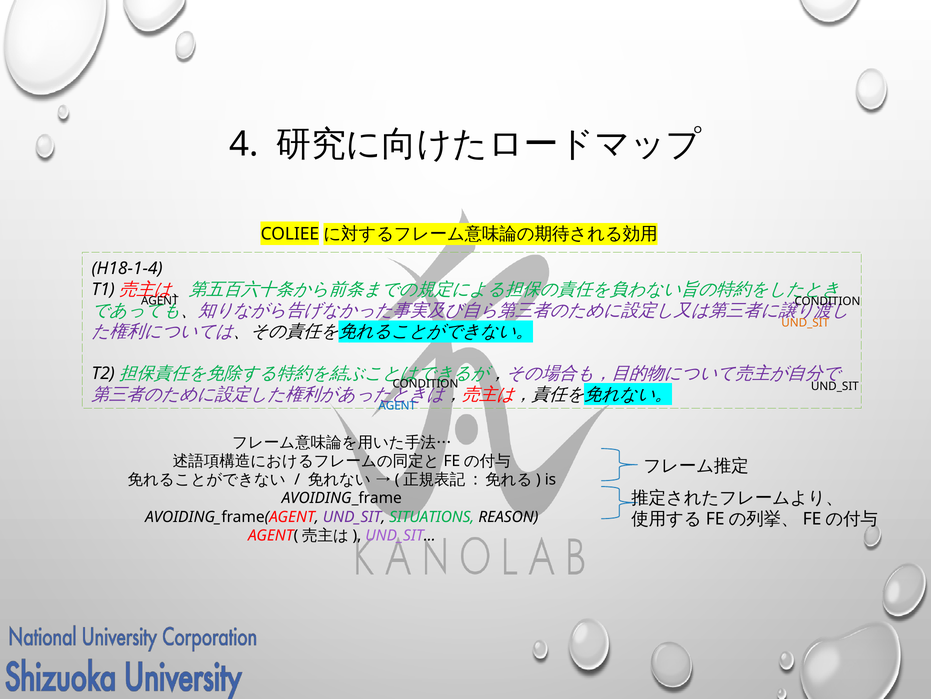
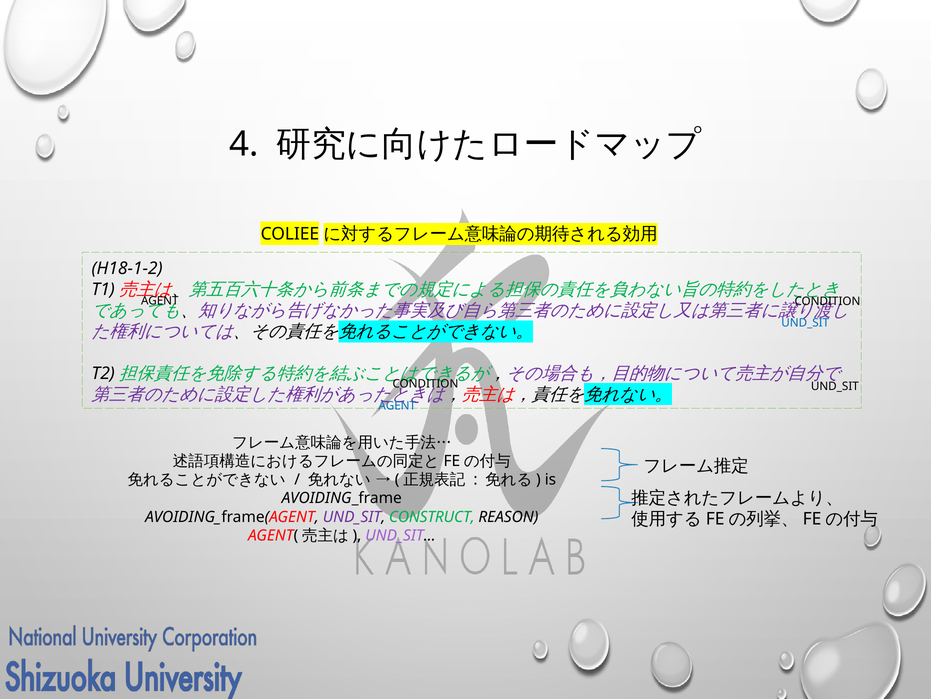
H18-1-4: H18-1-4 -> H18-1-2
UND_SIT at (805, 323) colour: orange -> blue
SITUATIONS: SITUATIONS -> CONSTRUCT
